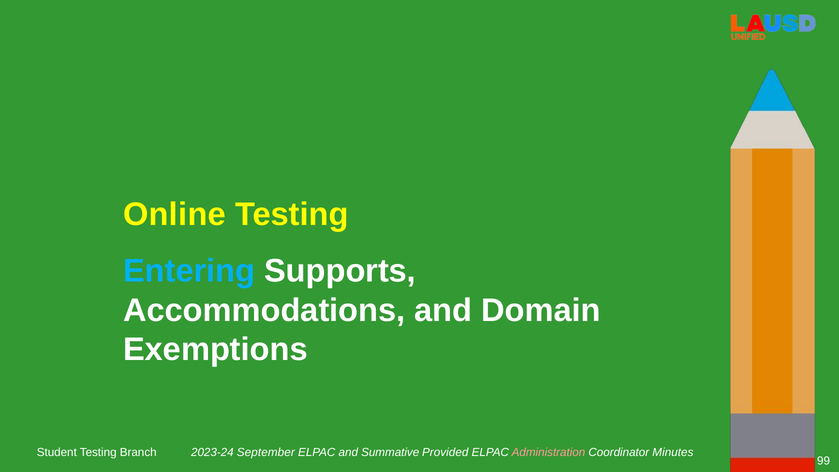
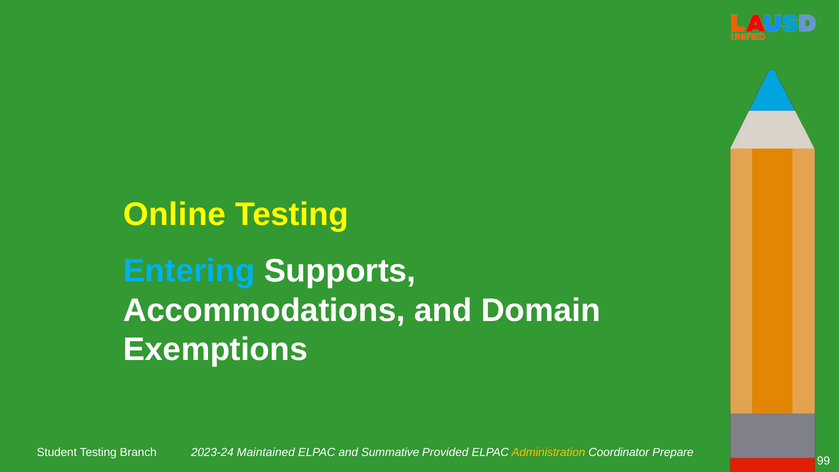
September: September -> Maintained
Administration colour: pink -> yellow
Minutes: Minutes -> Prepare
